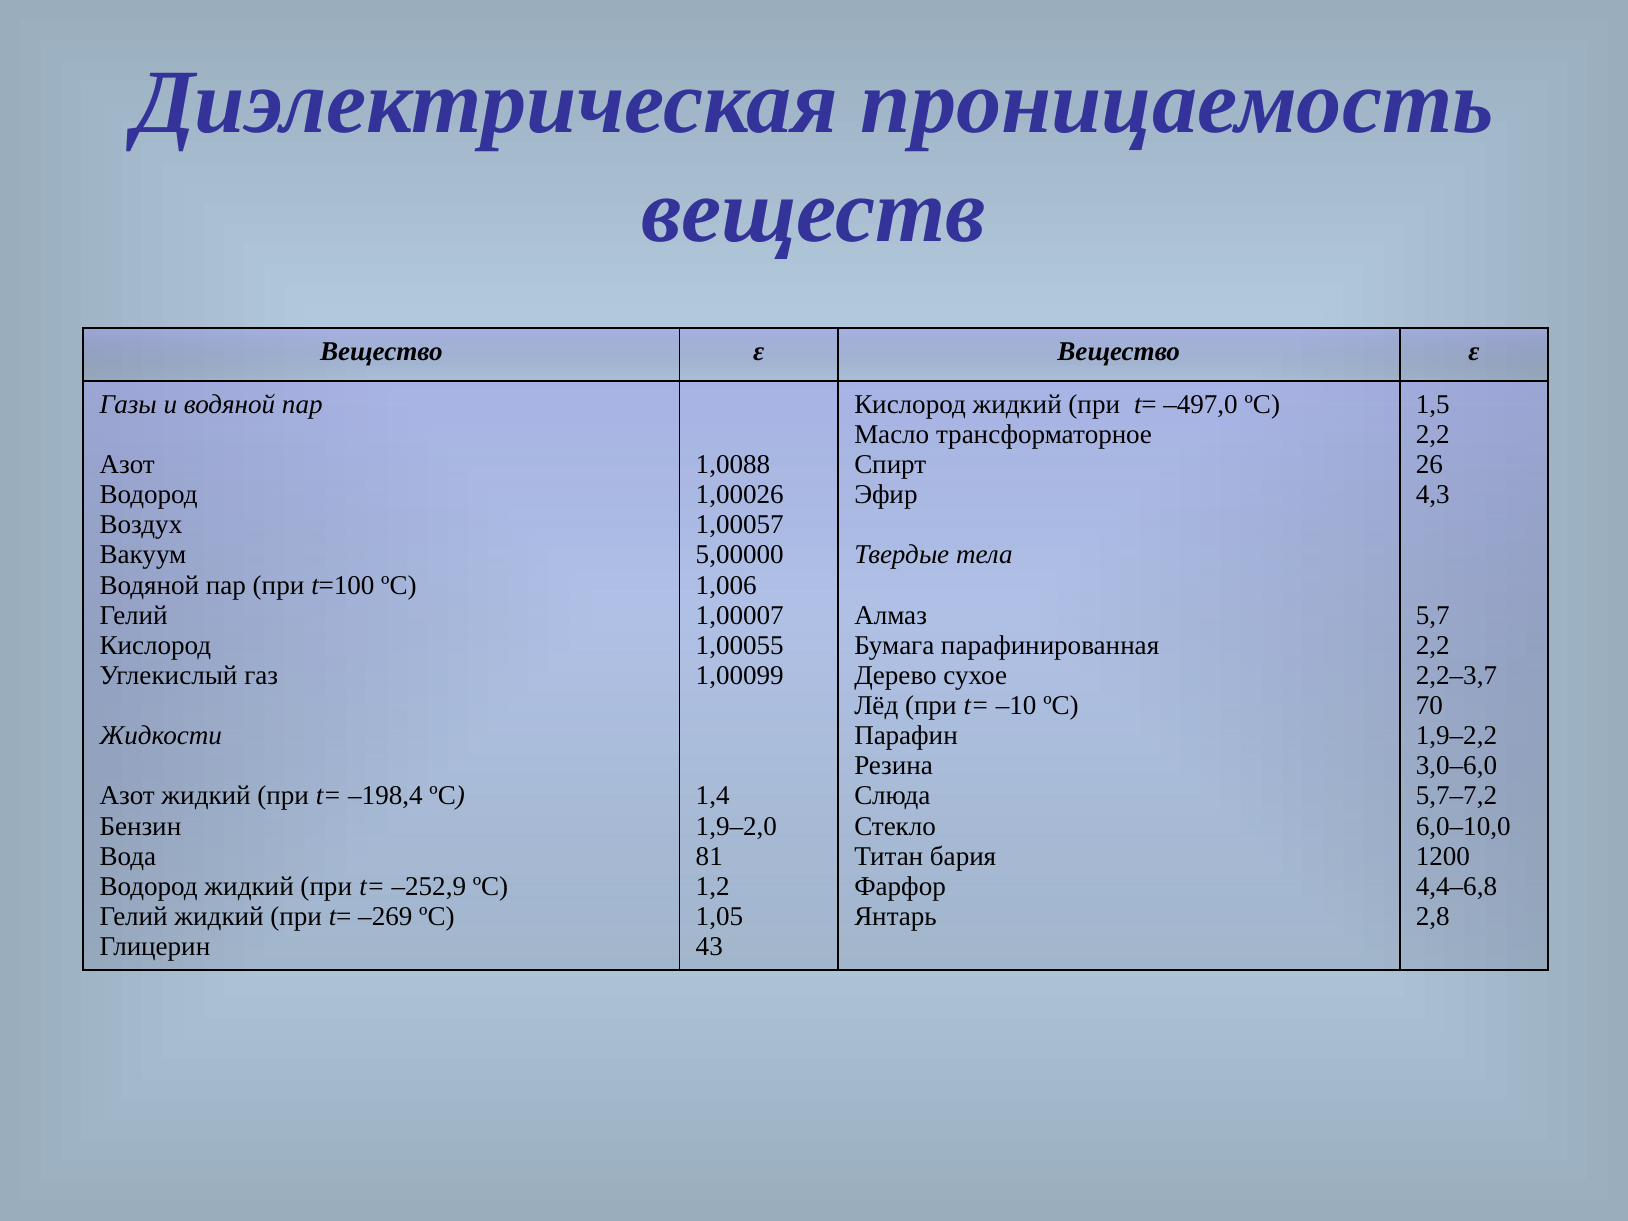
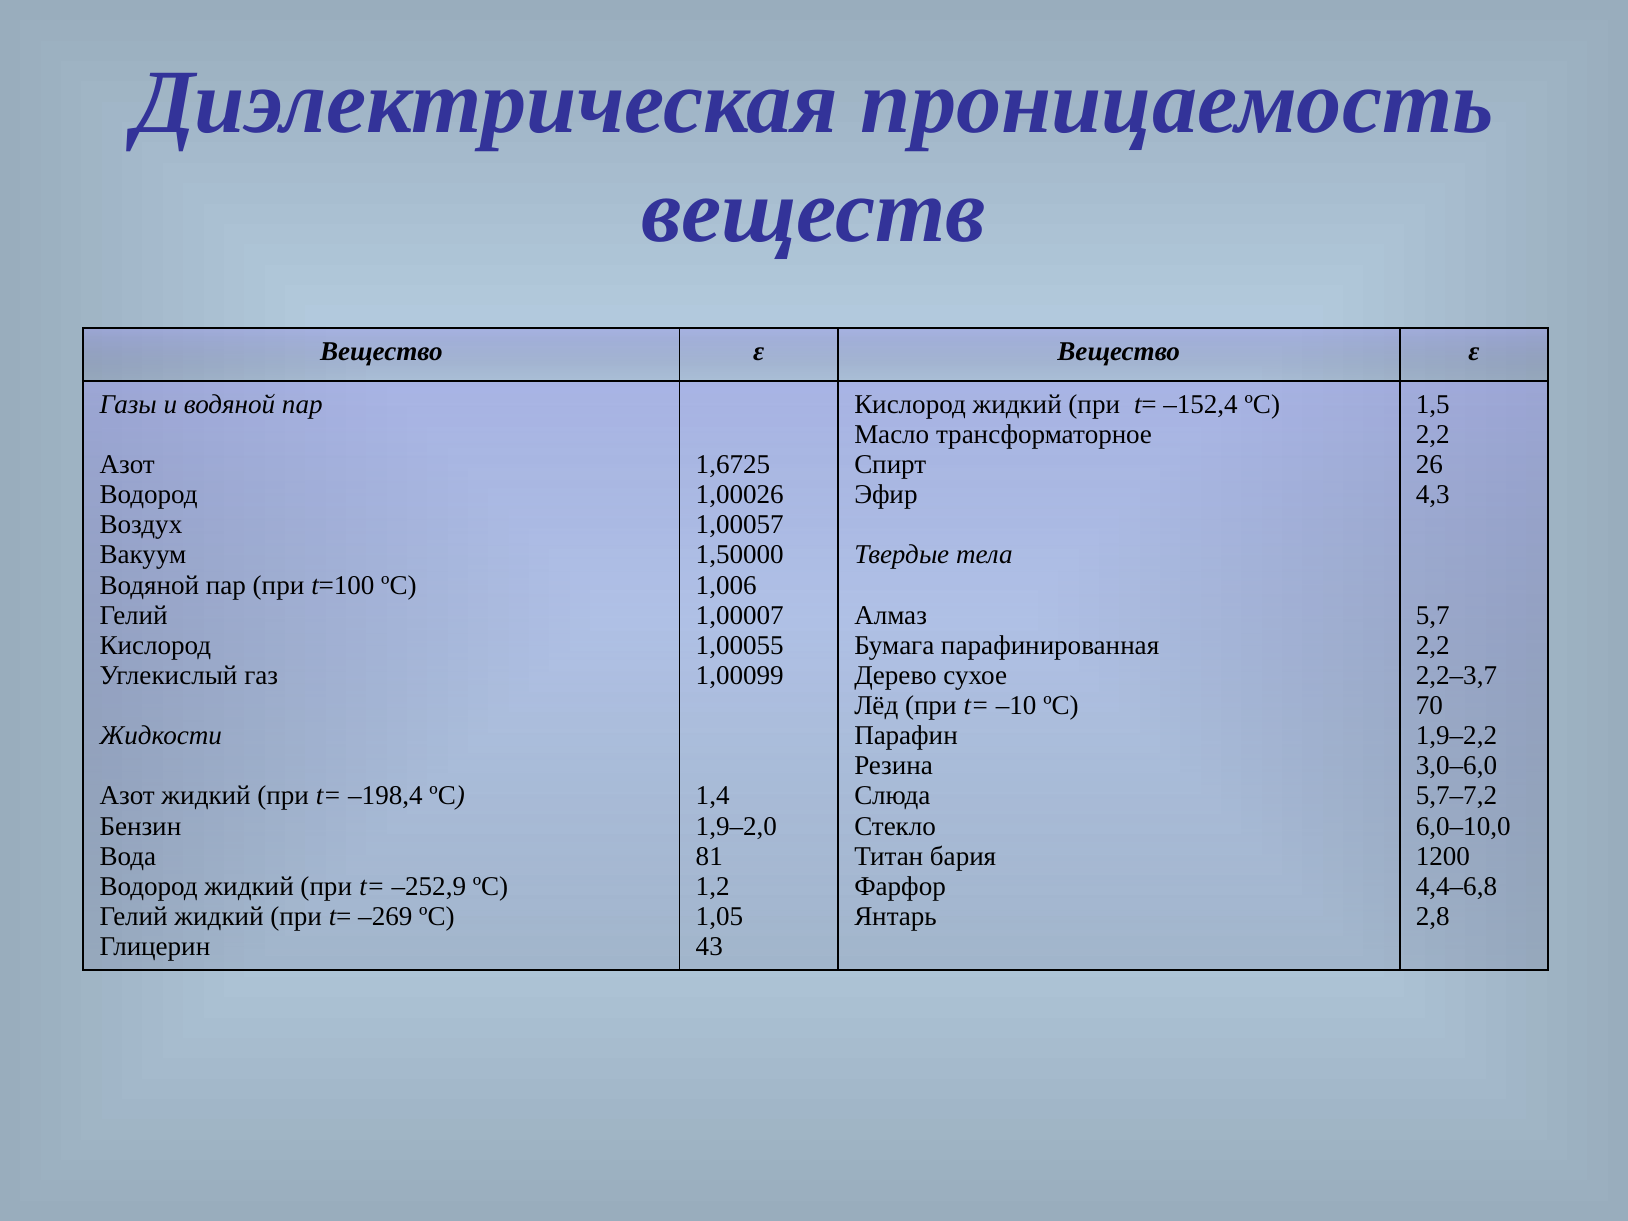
–497,0: –497,0 -> –152,4
1,0088: 1,0088 -> 1,6725
5,00000: 5,00000 -> 1,50000
